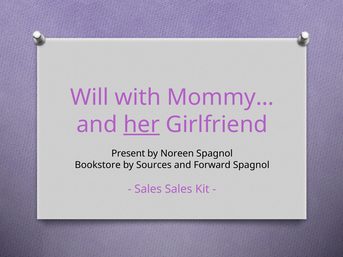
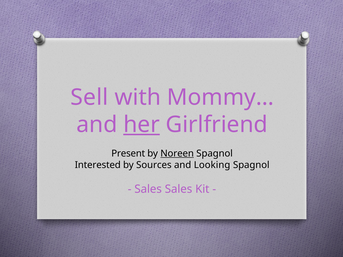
Will: Will -> Sell
Noreen underline: none -> present
Bookstore: Bookstore -> Interested
Forward: Forward -> Looking
